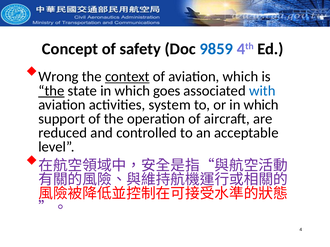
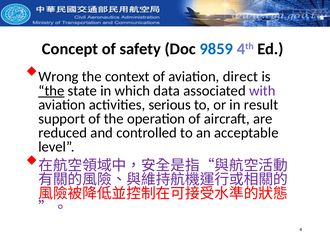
context underline: present -> none
aviation which: which -> direct
goes: goes -> data
with colour: blue -> purple
system: system -> serious
or in which: which -> result
